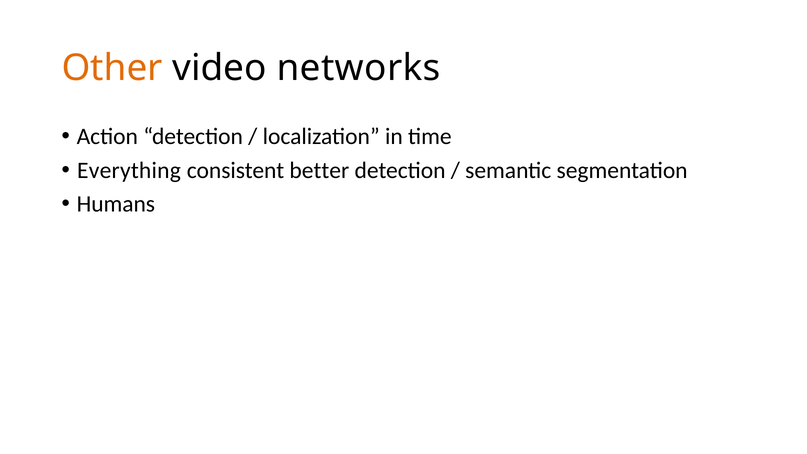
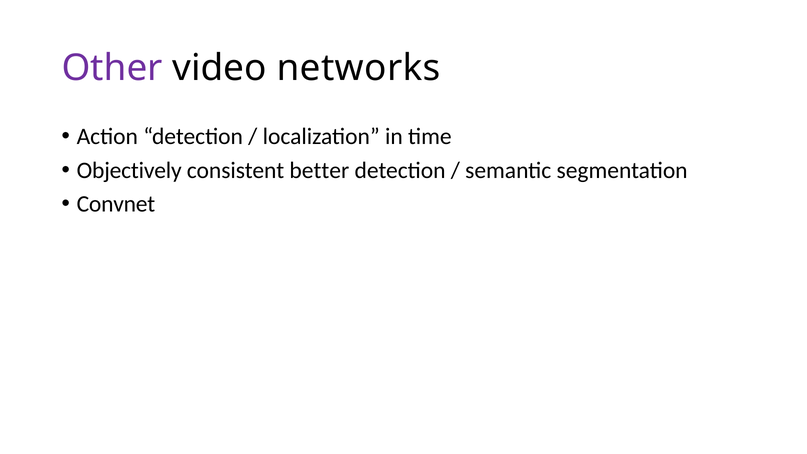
Other colour: orange -> purple
Everything: Everything -> Objectively
Humans: Humans -> Convnet
